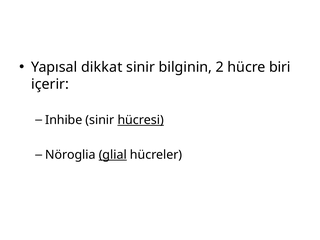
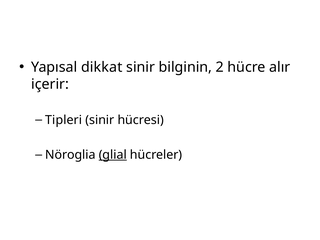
biri: biri -> alır
Inhibe: Inhibe -> Tipleri
hücresi underline: present -> none
